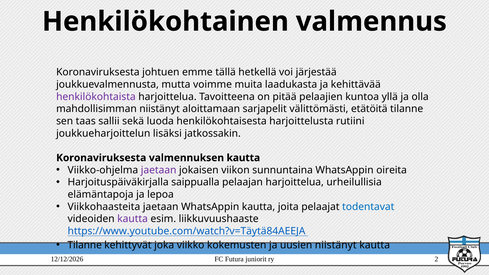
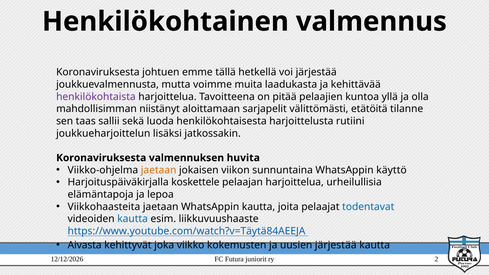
valmennuksen kautta: kautta -> huvita
jaetaan at (159, 170) colour: purple -> orange
oireita: oireita -> käyttö
saippualla: saippualla -> koskettele
kautta at (133, 219) colour: purple -> blue
Tilanne at (85, 245): Tilanne -> Aivasta
uusien niistänyt: niistänyt -> järjestää
